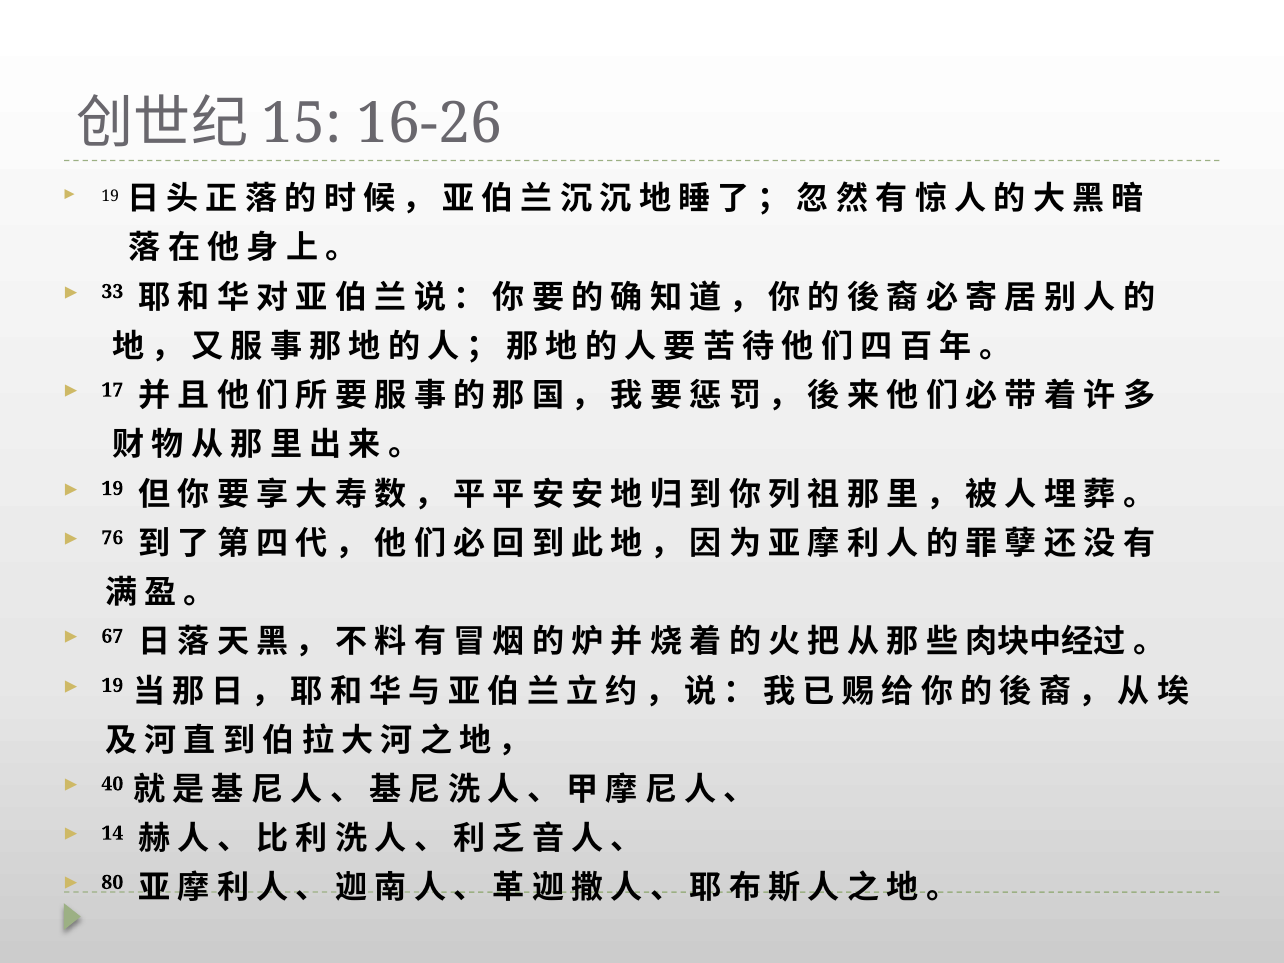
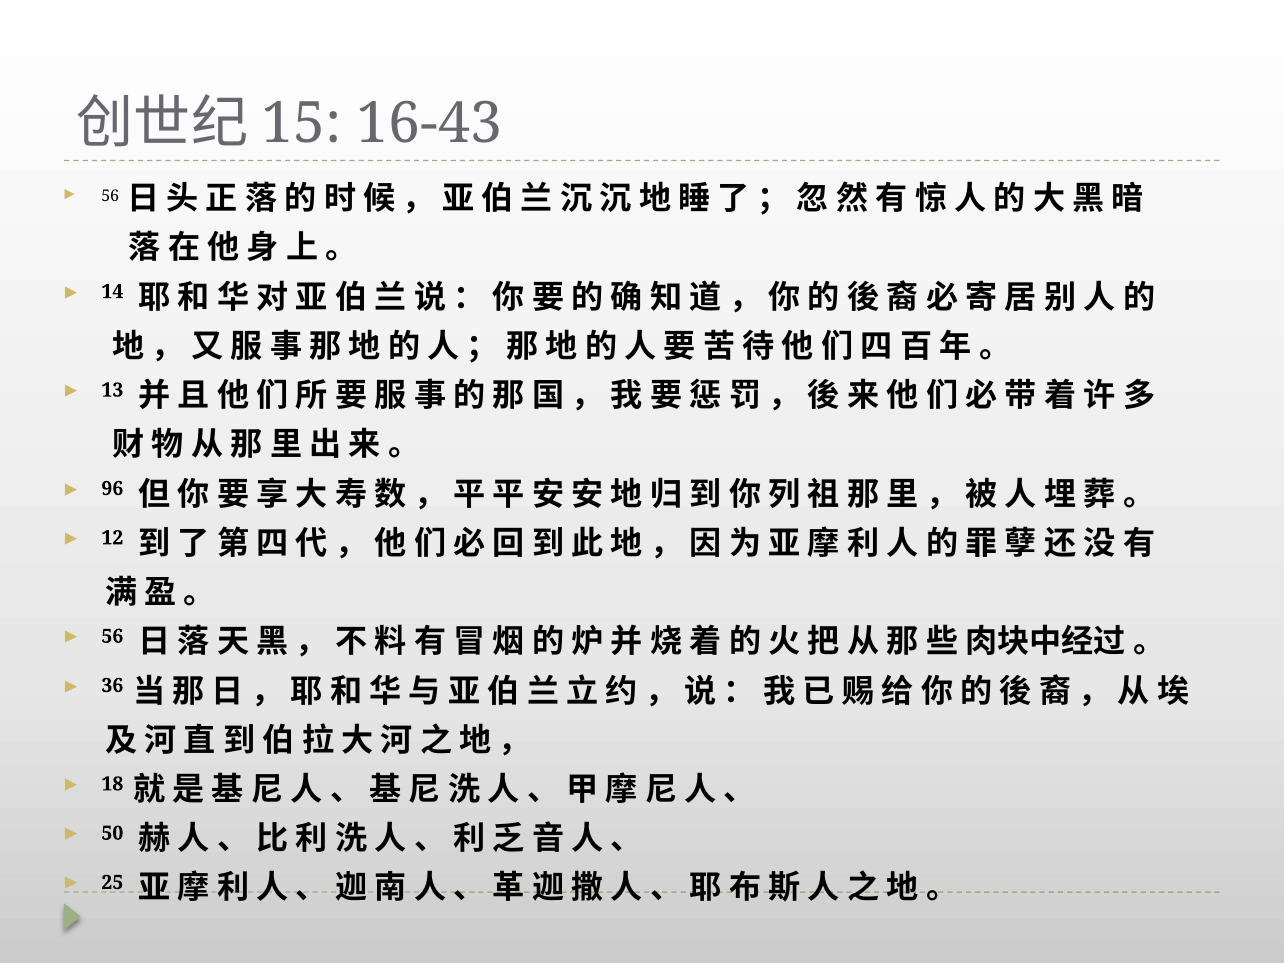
16-26: 16-26 -> 16-43
19 at (110, 196): 19 -> 56
33: 33 -> 14
17: 17 -> 13
19 at (112, 489): 19 -> 96
76: 76 -> 12
67 at (112, 636): 67 -> 56
19 at (112, 686): 19 -> 36
40: 40 -> 18
14: 14 -> 50
80: 80 -> 25
